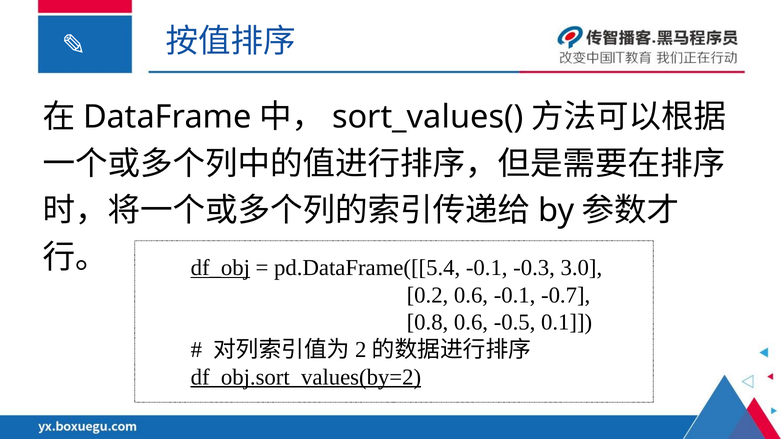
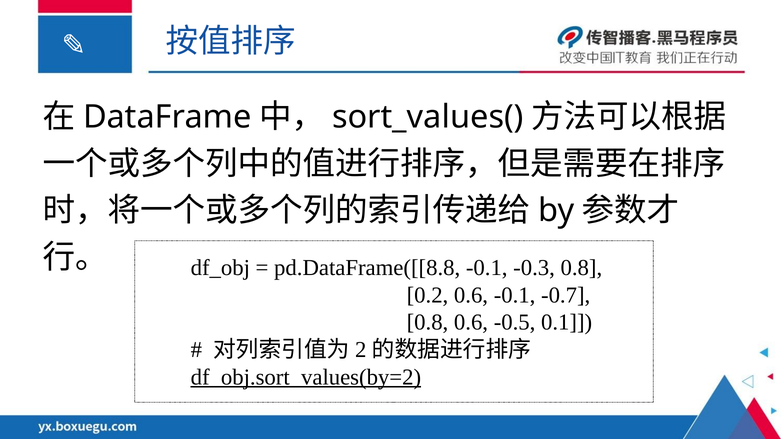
df_obj underline: present -> none
pd.DataFrame([[5.4: pd.DataFrame([[5.4 -> pd.DataFrame([[8.8
-0.3 3.0: 3.0 -> 0.8
